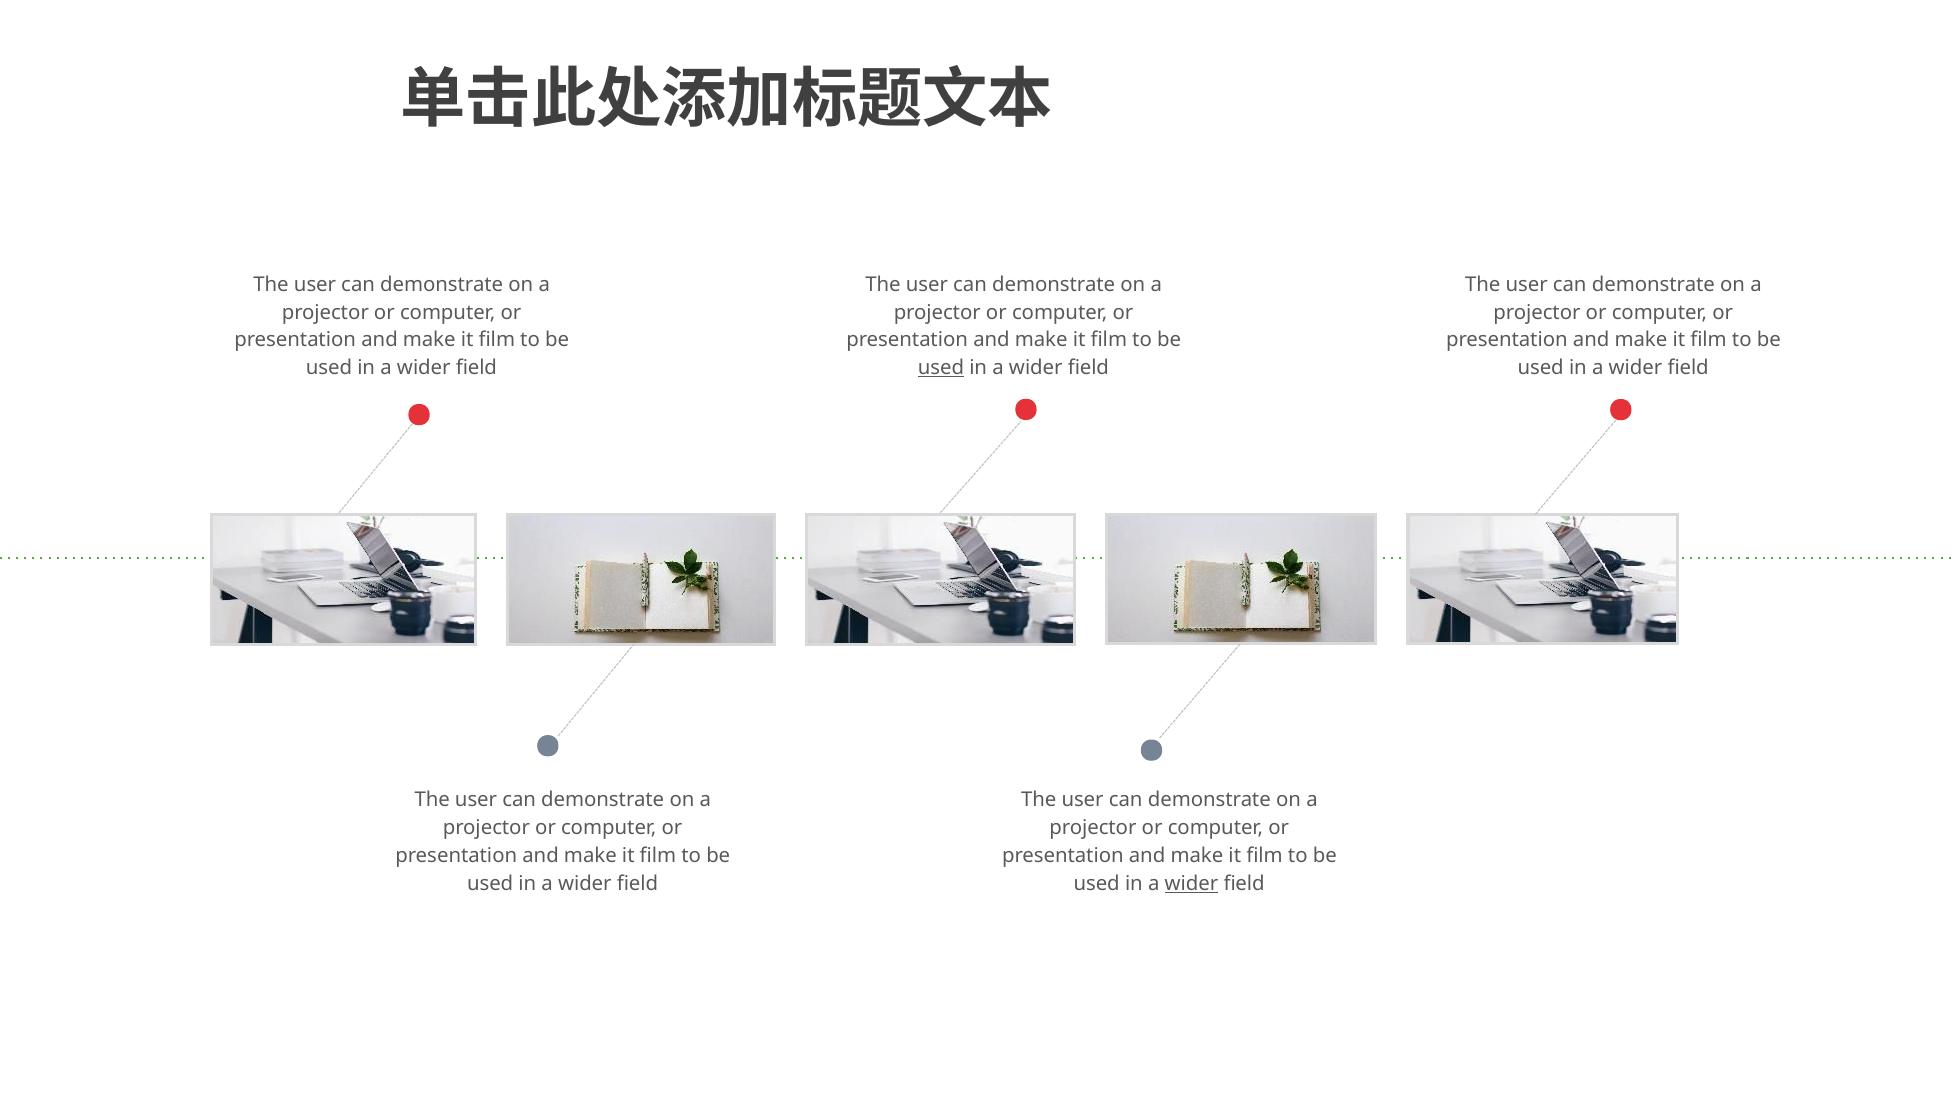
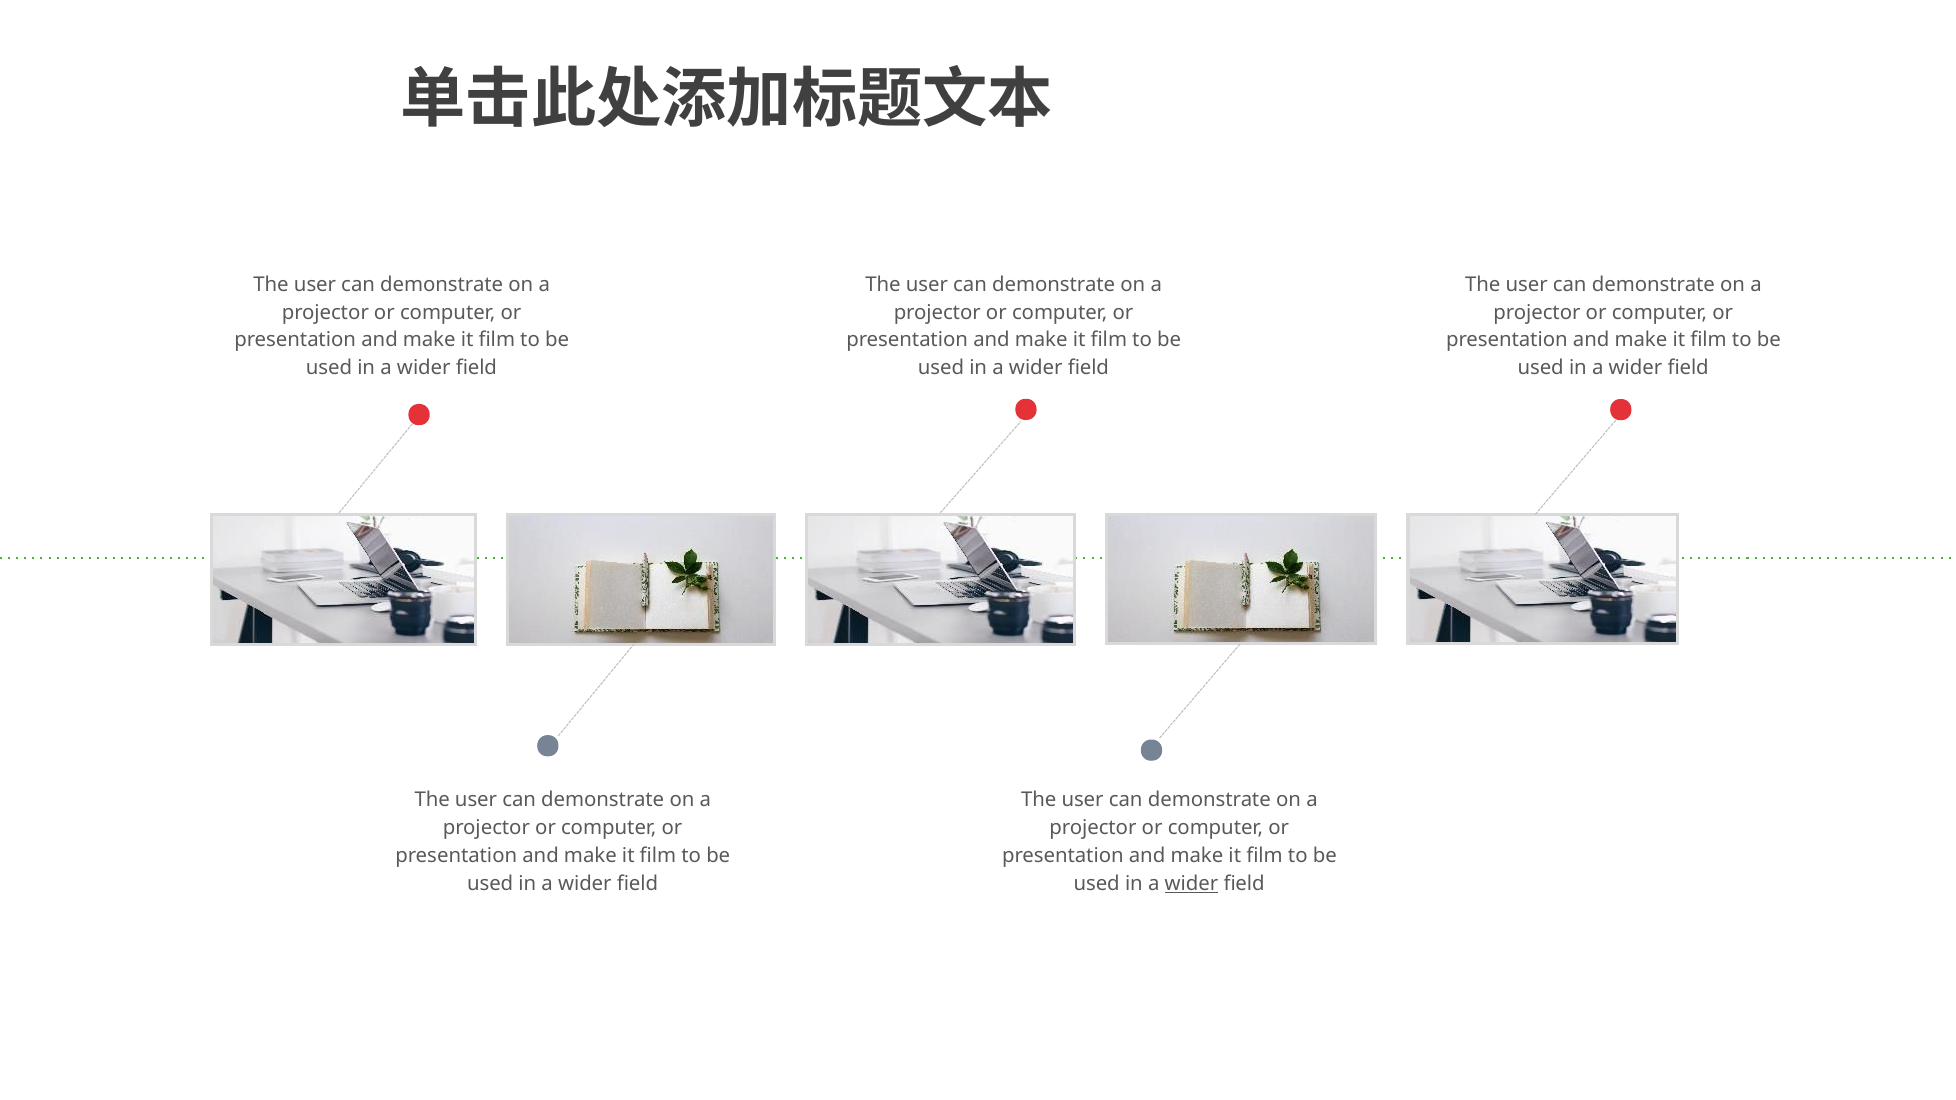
used at (941, 368) underline: present -> none
